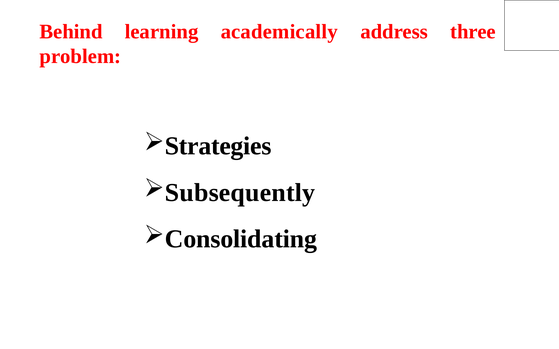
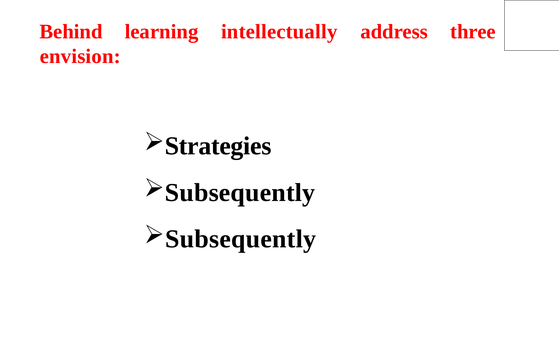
academically: academically -> intellectually
problem: problem -> envision
Consolidating at (241, 239): Consolidating -> Subsequently
